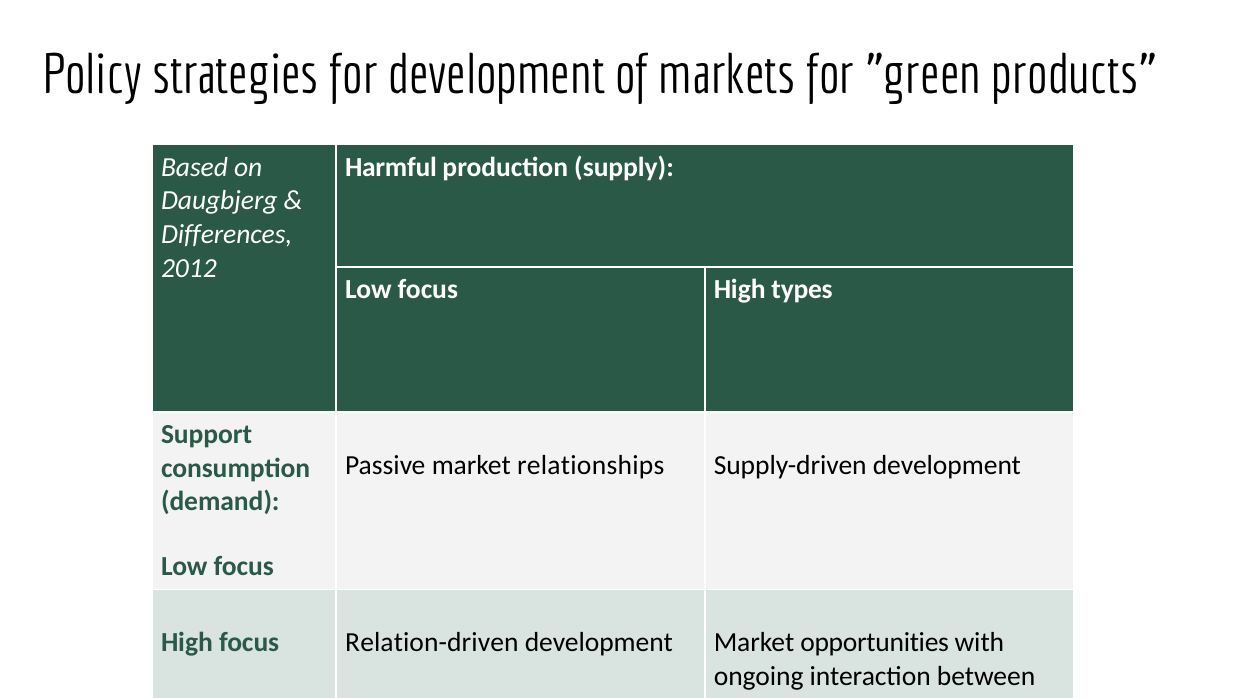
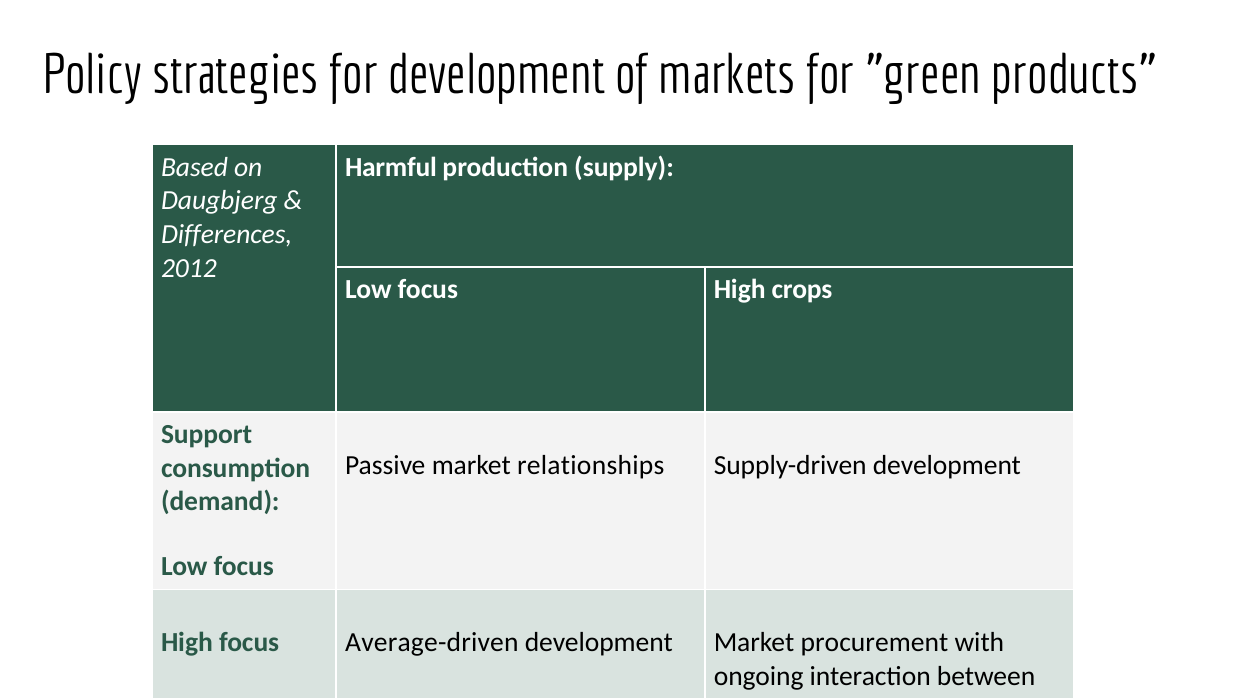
types: types -> crops
Relation-driven: Relation-driven -> Average-driven
opportunities: opportunities -> procurement
